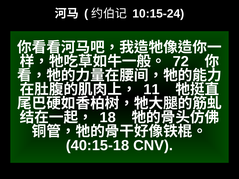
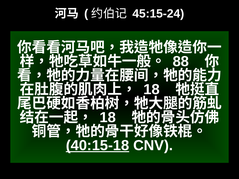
10:15-24: 10:15-24 -> 45:15-24
72: 72 -> 88
11 at (152, 90): 11 -> 18
40:15-18 underline: none -> present
